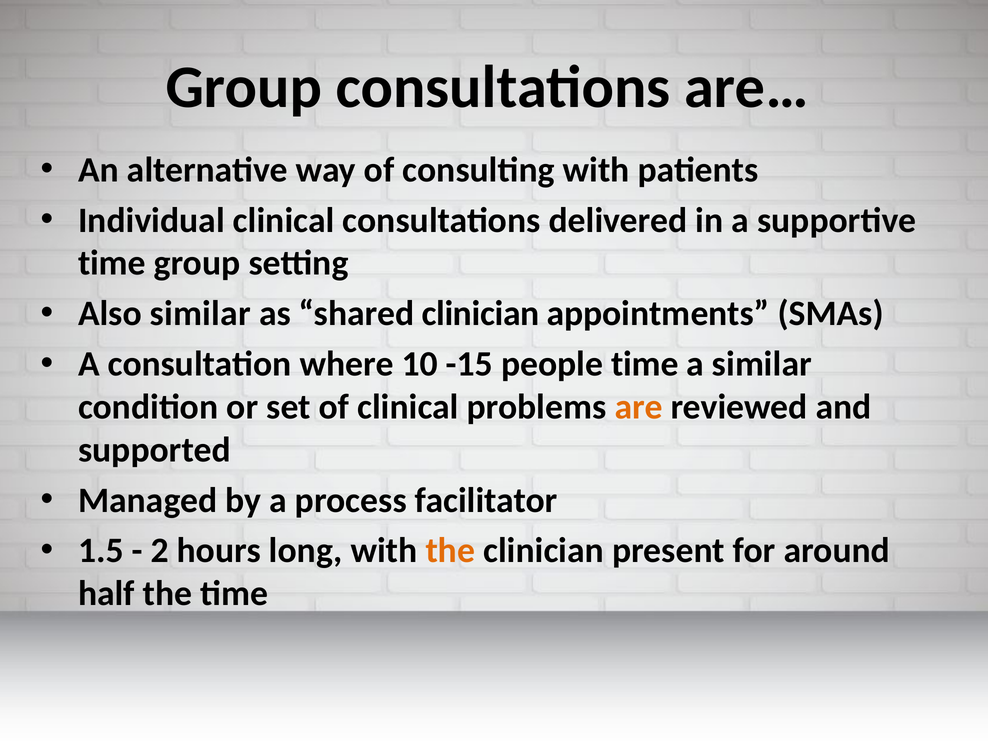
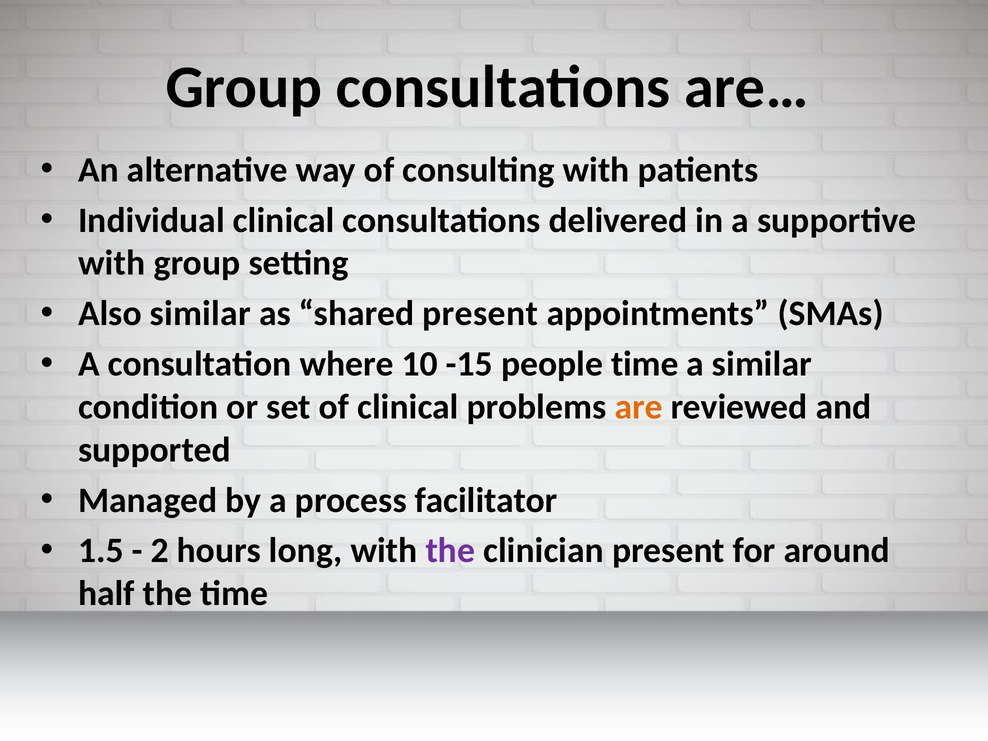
time at (112, 263): time -> with
shared clinician: clinician -> present
the at (450, 551) colour: orange -> purple
